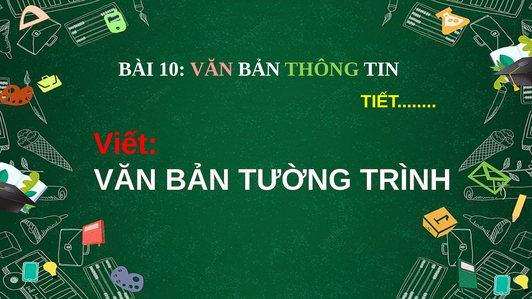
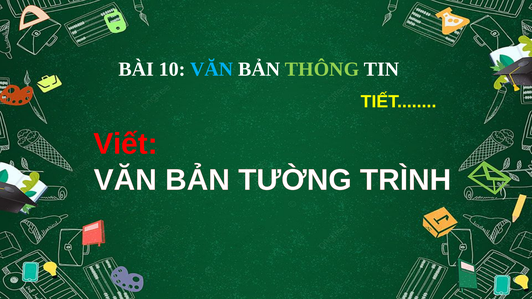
VĂN at (212, 69) colour: pink -> light blue
